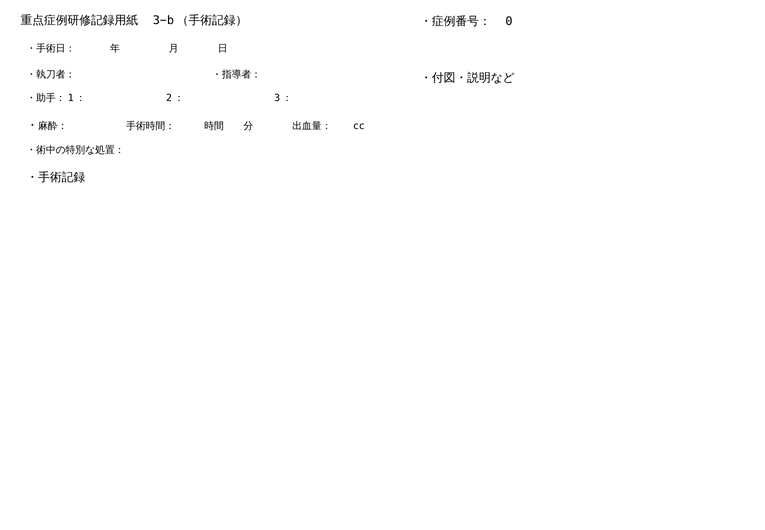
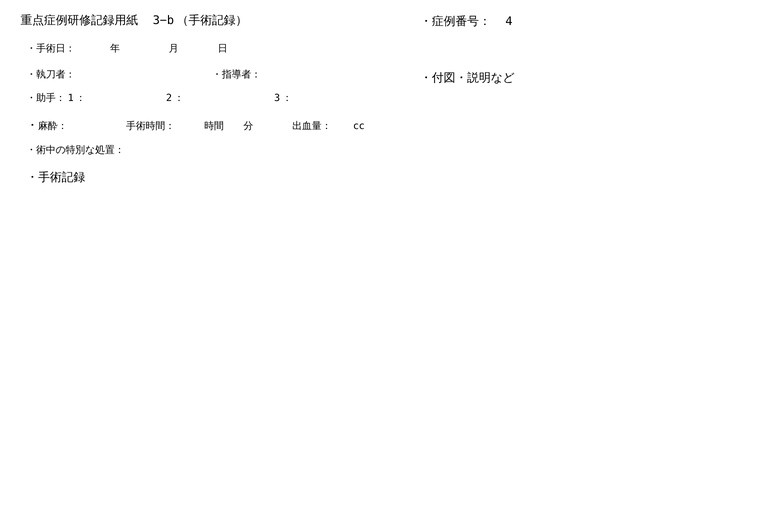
0: 0 -> 4
